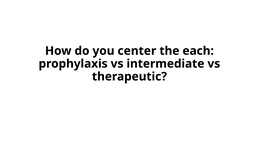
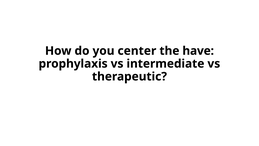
each: each -> have
